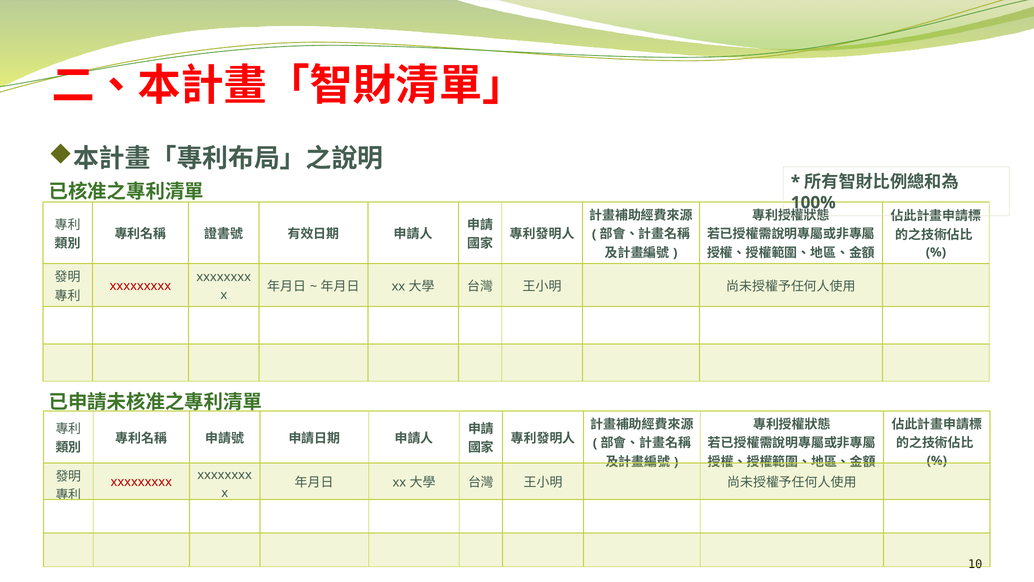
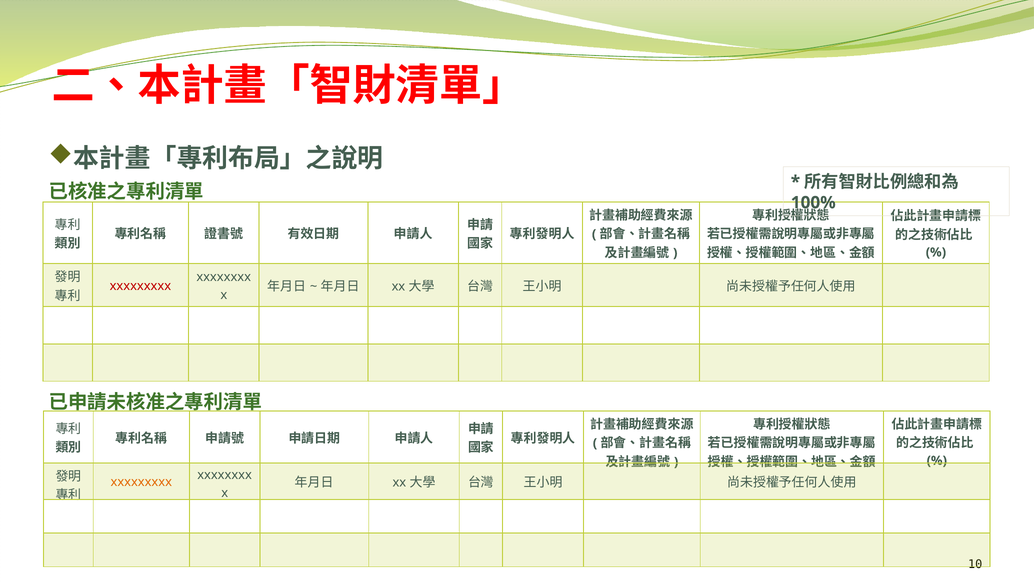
xxxxxxxxx at (141, 482) colour: red -> orange
